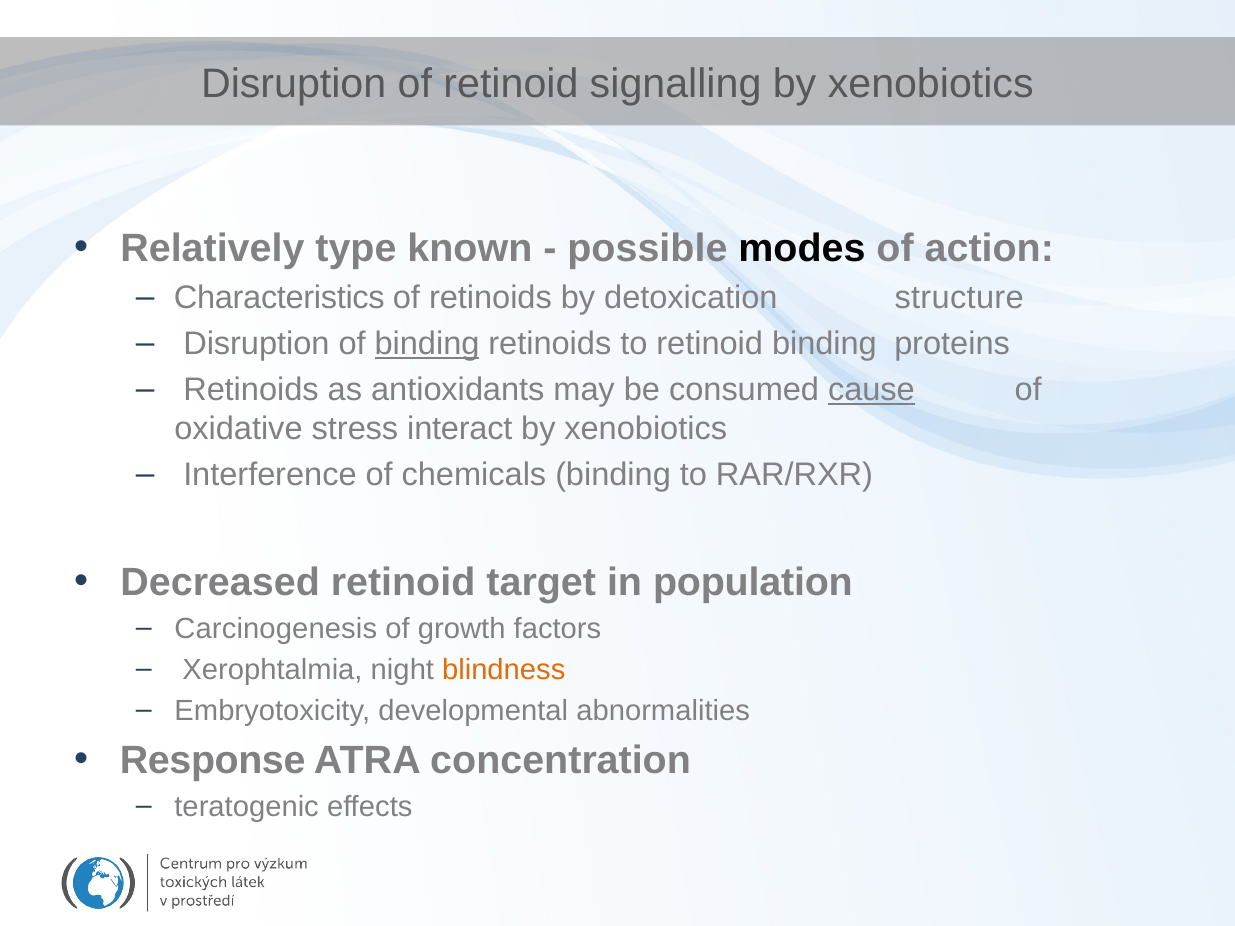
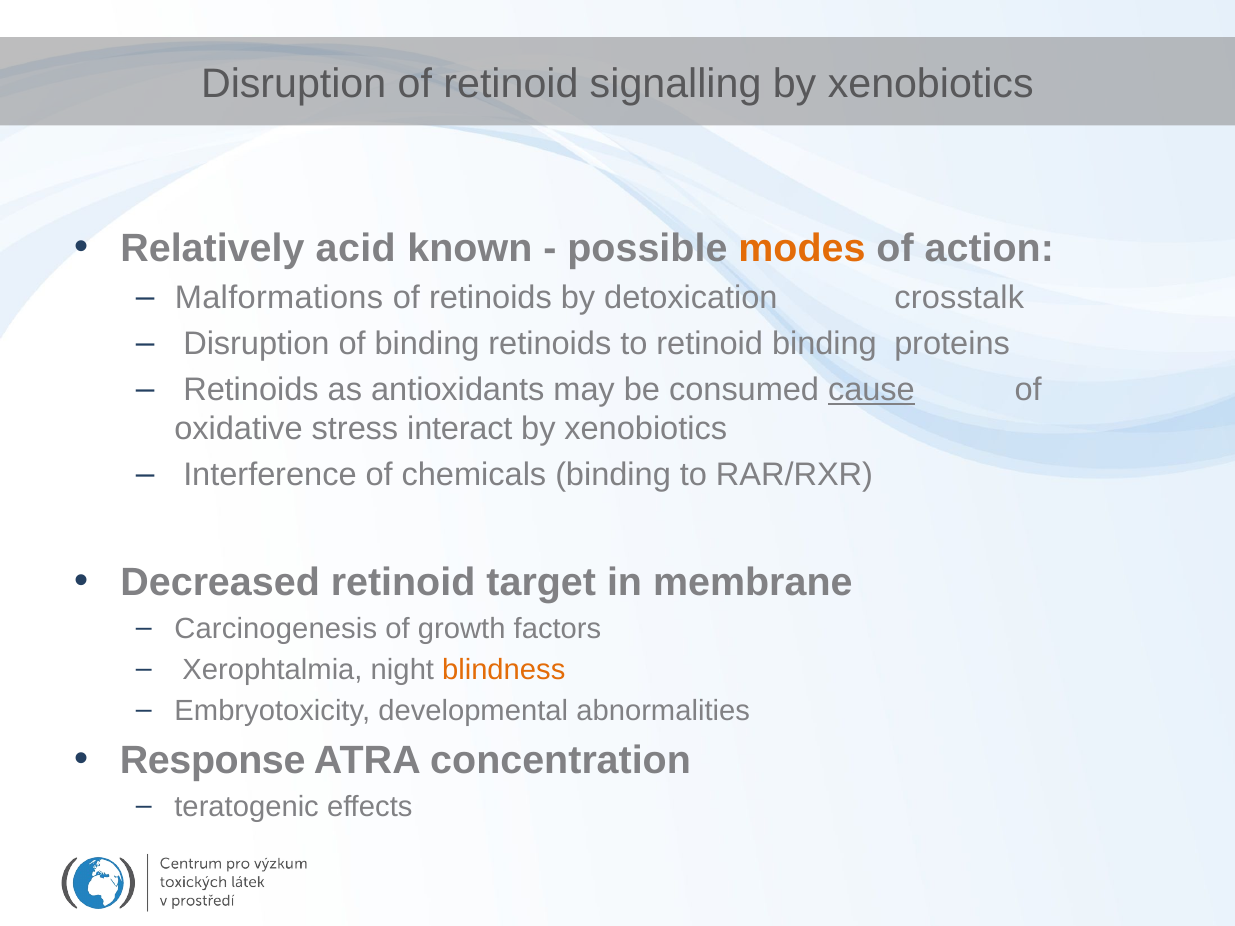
type: type -> acid
modes colour: black -> orange
Characteristics: Characteristics -> Malformations
structure: structure -> crosstalk
binding at (427, 344) underline: present -> none
population: population -> membrane
